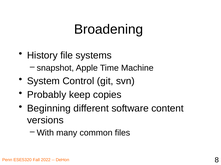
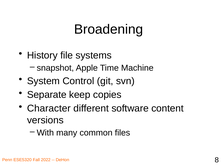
Probably: Probably -> Separate
Beginning: Beginning -> Character
